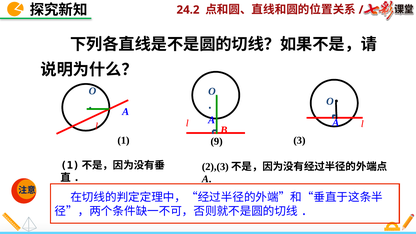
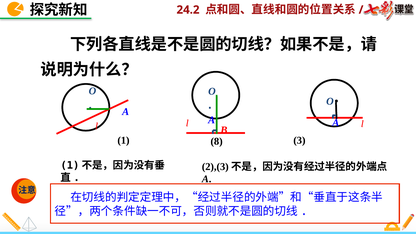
9: 9 -> 8
